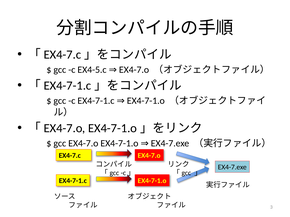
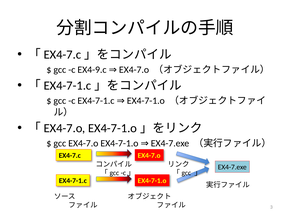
EX4-5.c: EX4-5.c -> EX4-9.c
